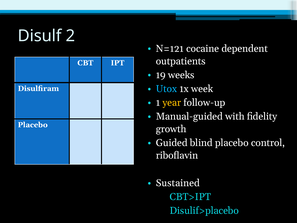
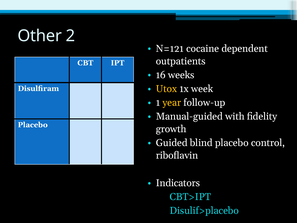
Disulf: Disulf -> Other
19: 19 -> 16
Utox colour: light blue -> yellow
Sustained: Sustained -> Indicators
